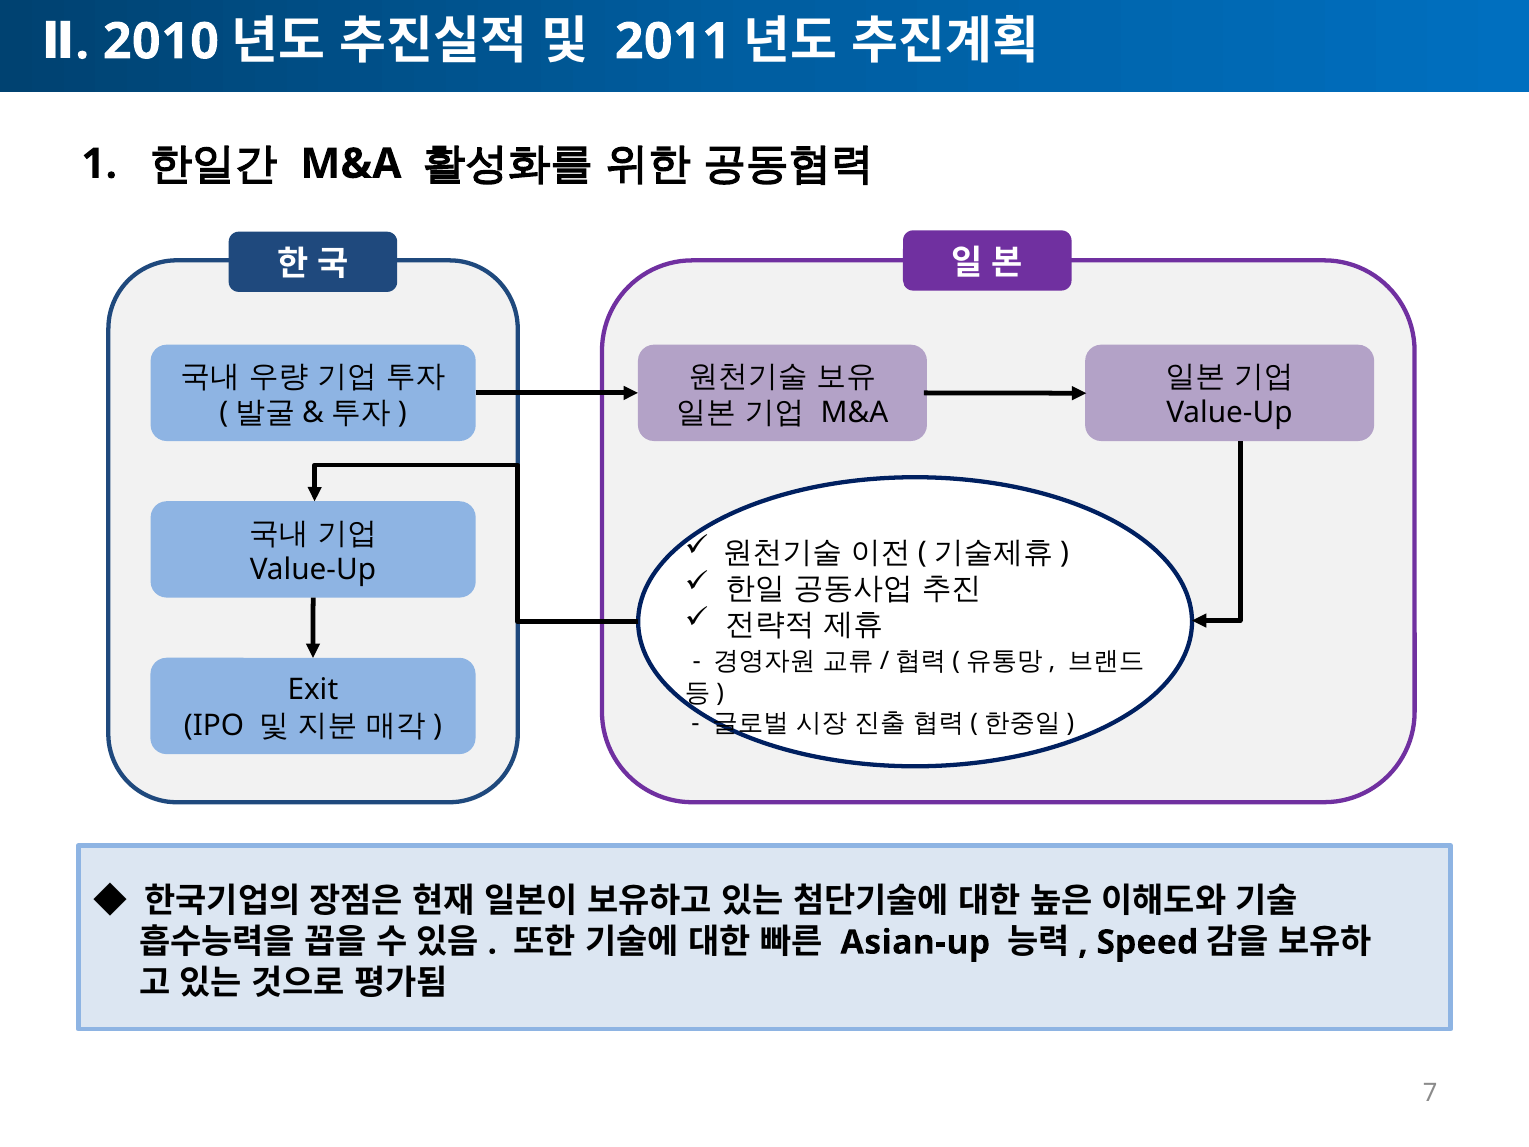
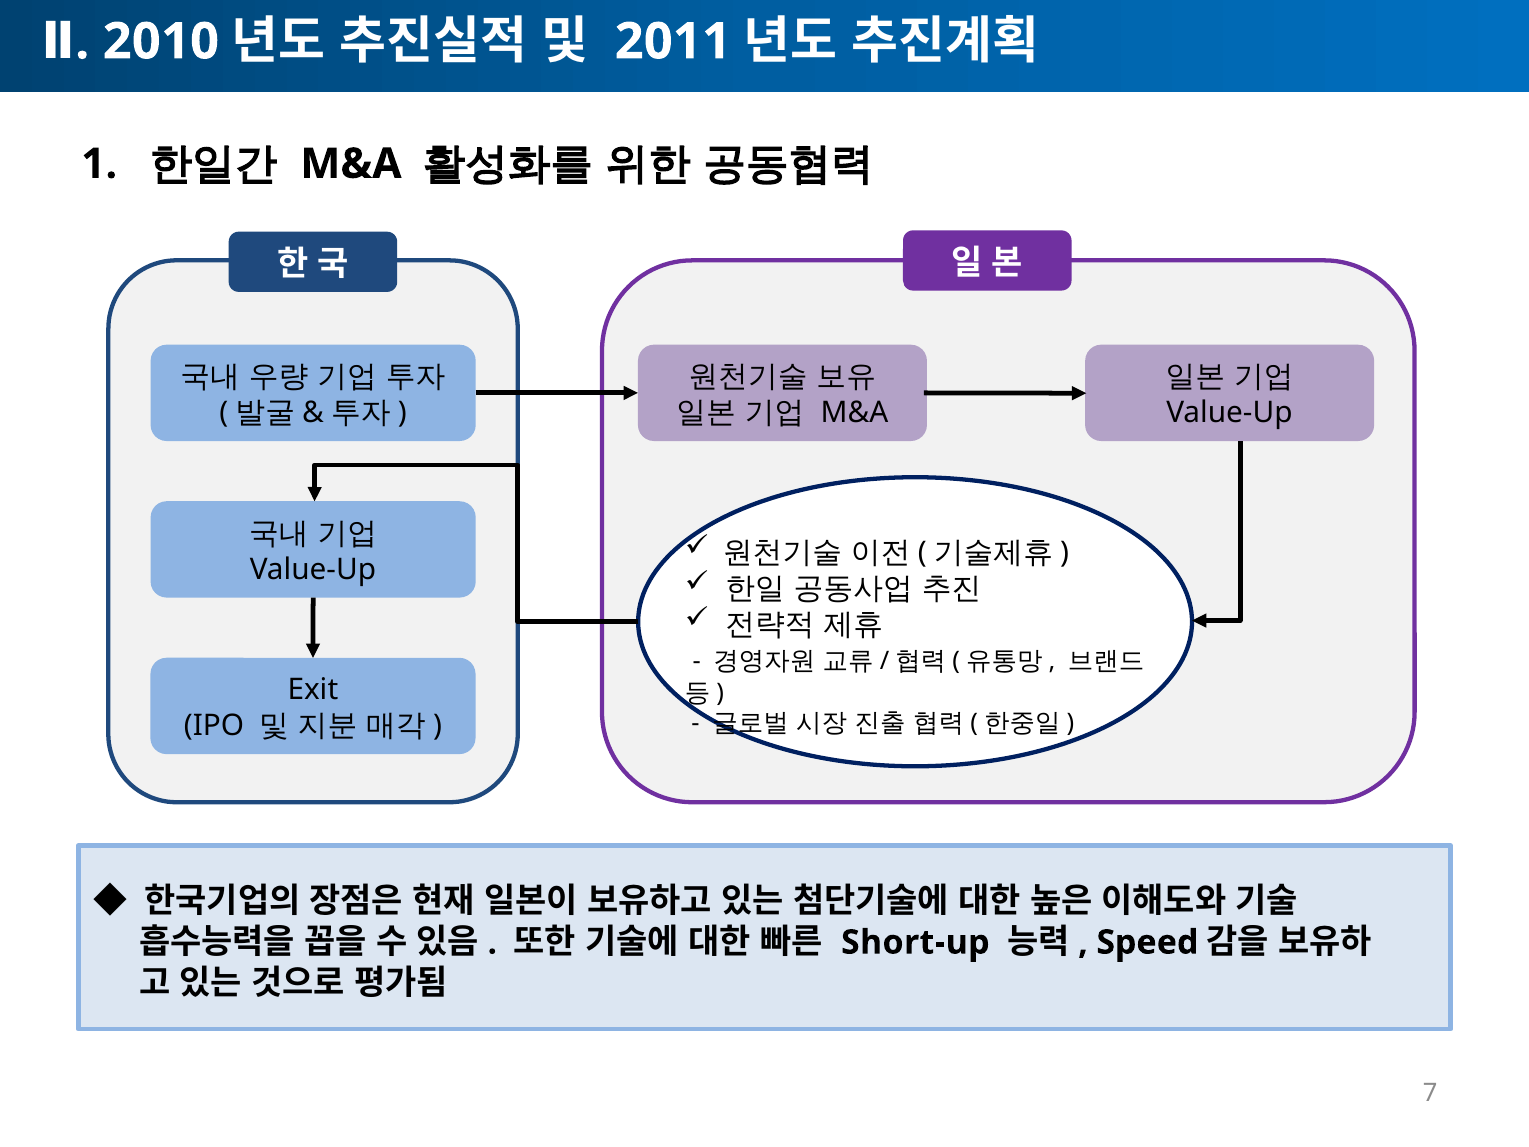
Asian-up: Asian-up -> Short-up
